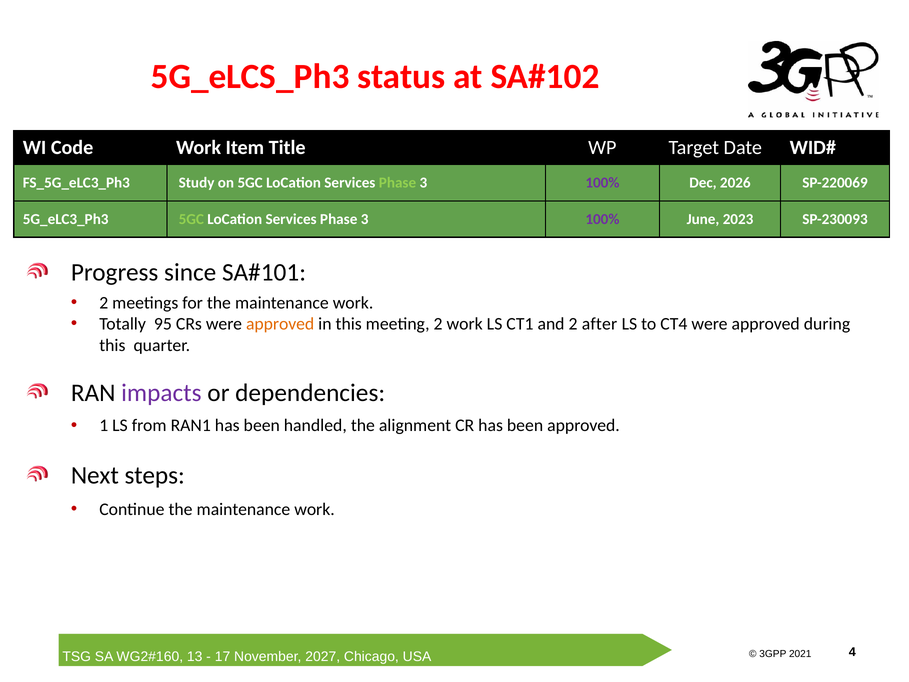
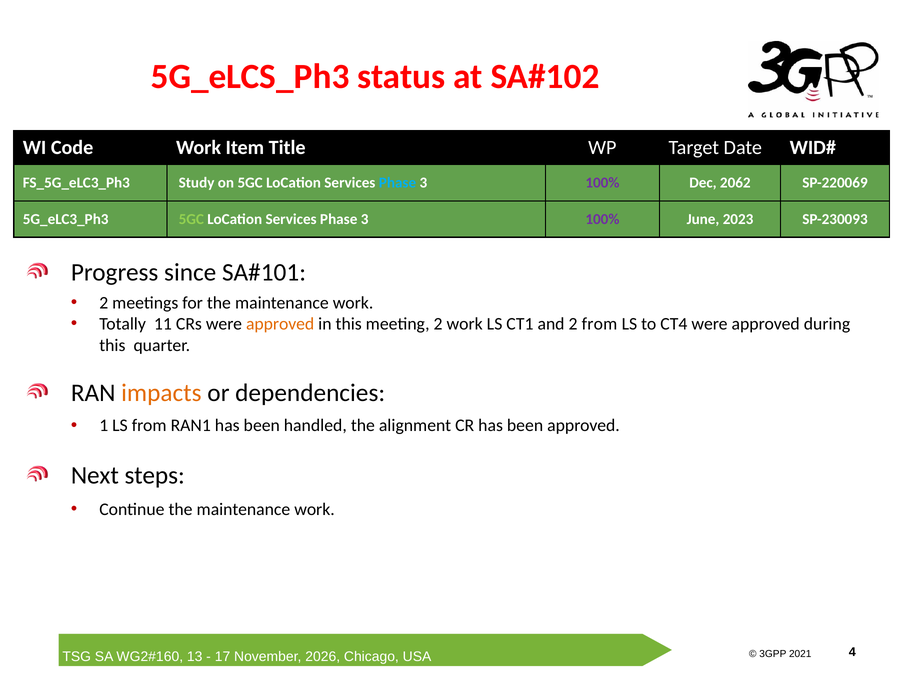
Phase at (397, 183) colour: light green -> light blue
2026: 2026 -> 2062
95: 95 -> 11
2 after: after -> from
impacts colour: purple -> orange
2027: 2027 -> 2026
